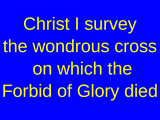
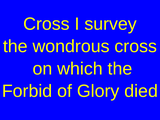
Christ at (46, 24): Christ -> Cross
